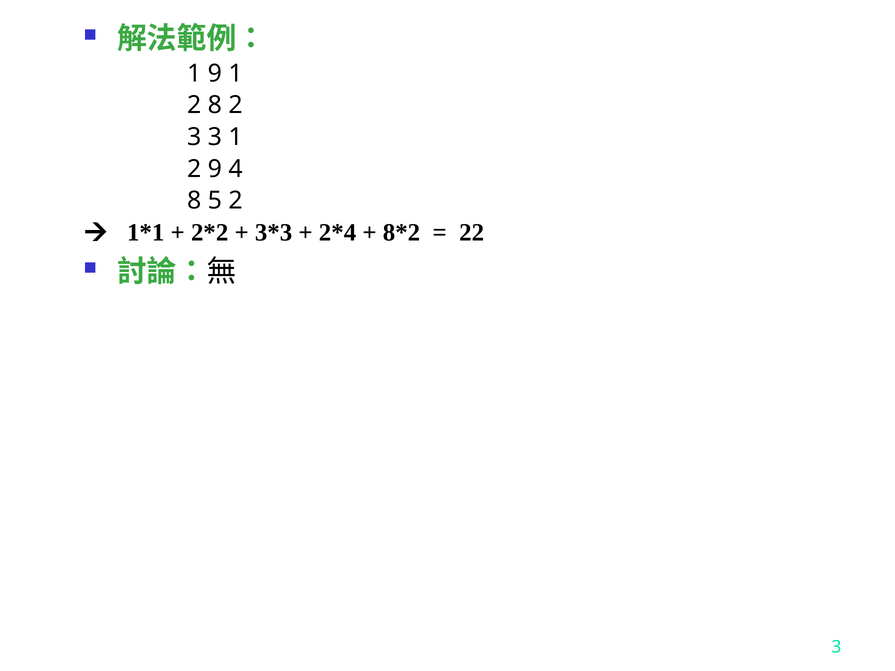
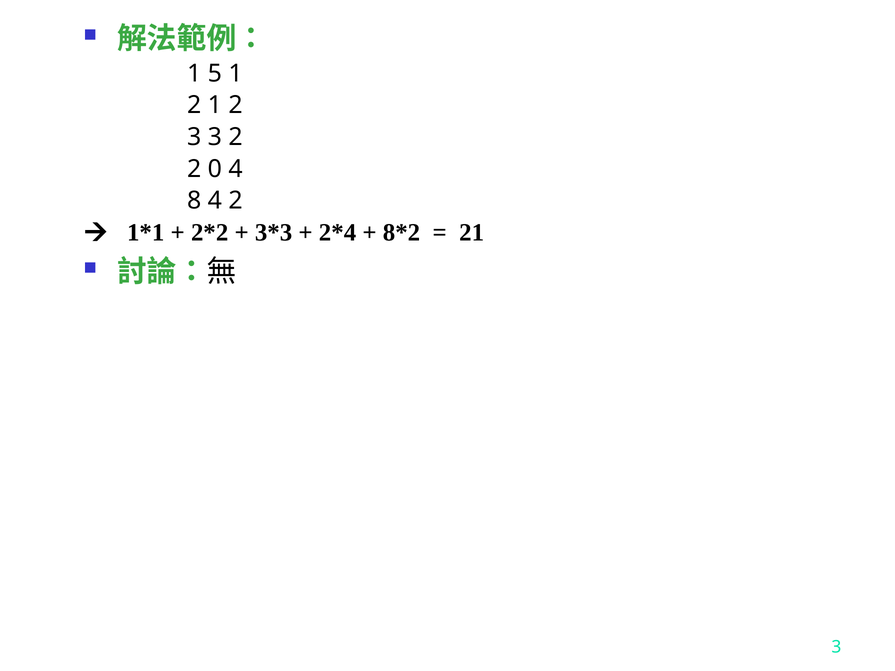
1 9: 9 -> 5
2 8: 8 -> 1
3 1: 1 -> 2
2 9: 9 -> 0
8 5: 5 -> 4
22: 22 -> 21
